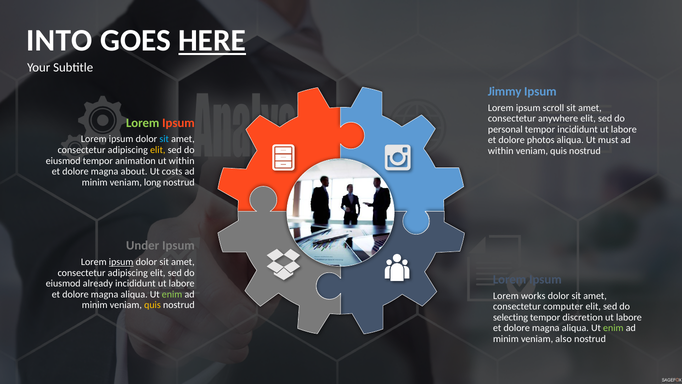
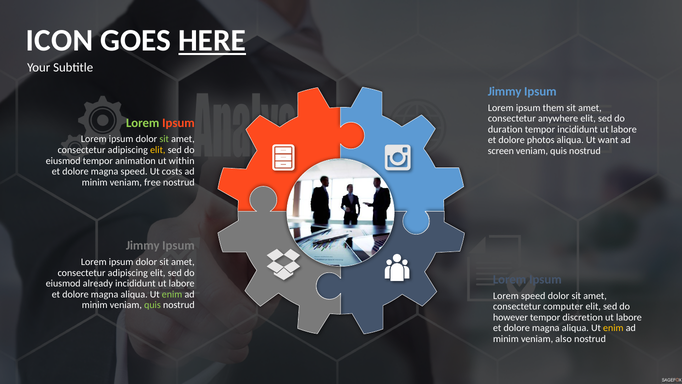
INTO: INTO -> ICON
scroll: scroll -> them
personal: personal -> duration
sit at (164, 139) colour: light blue -> light green
must: must -> want
within at (501, 151): within -> screen
magna about: about -> speed
long: long -> free
Under at (143, 245): Under -> Jimmy
ipsum at (121, 262) underline: present -> none
Lorem works: works -> speed
quis at (152, 305) colour: yellow -> light green
selecting: selecting -> however
enim at (613, 328) colour: light green -> yellow
